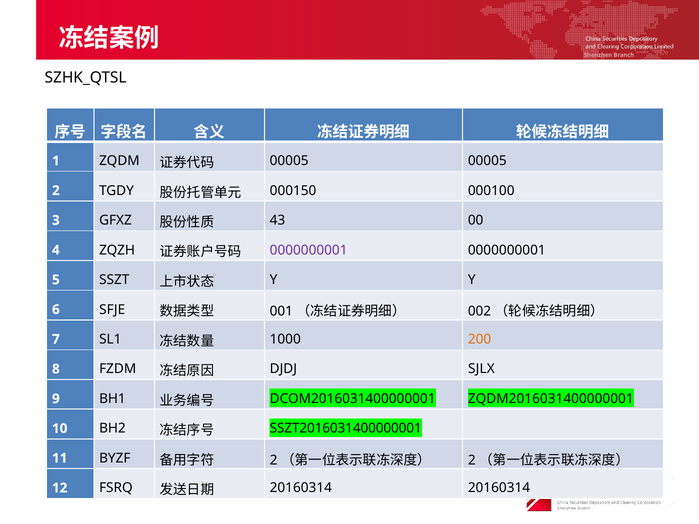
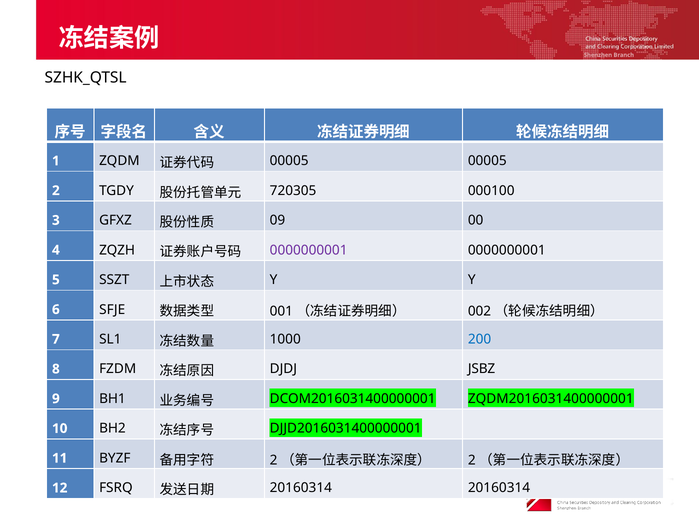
000150: 000150 -> 720305
43: 43 -> 09
200 colour: orange -> blue
SJLX: SJLX -> JSBZ
SSZT2016031400000001: SSZT2016031400000001 -> DJJD2016031400000001
